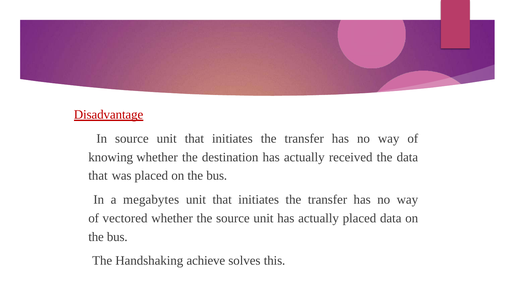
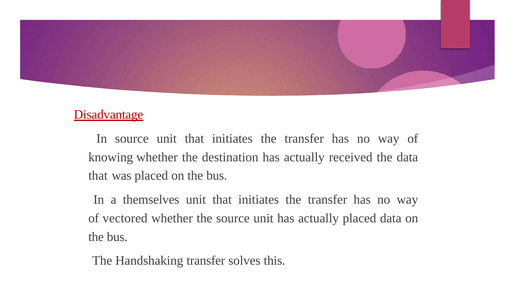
megabytes: megabytes -> themselves
Handshaking achieve: achieve -> transfer
